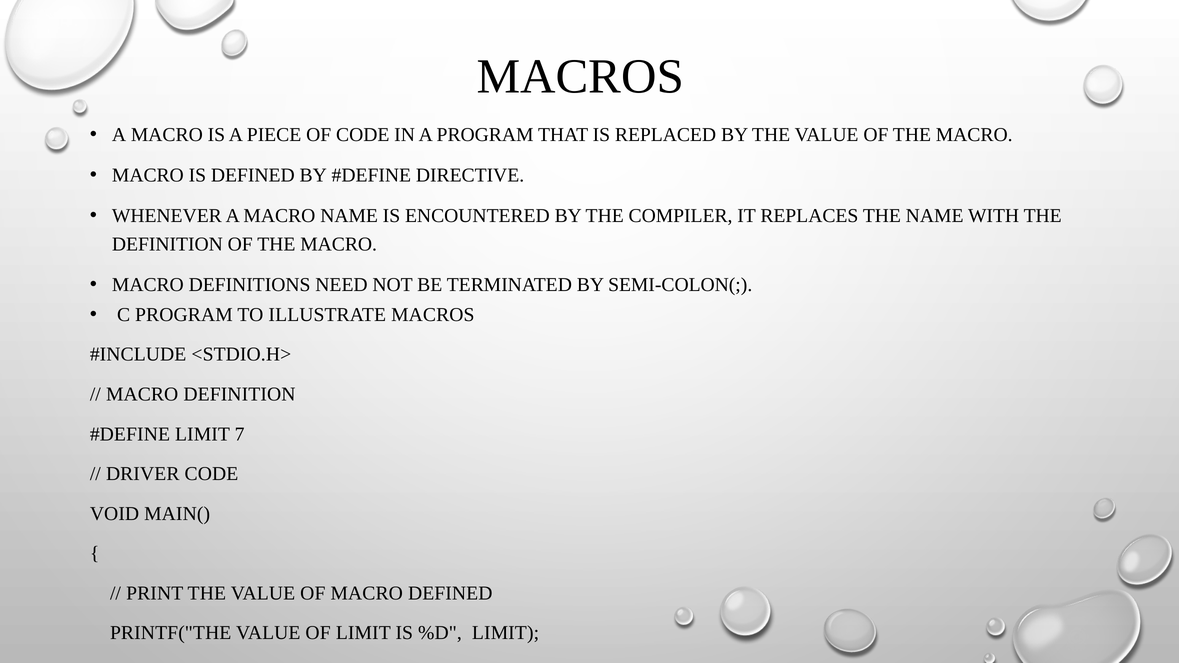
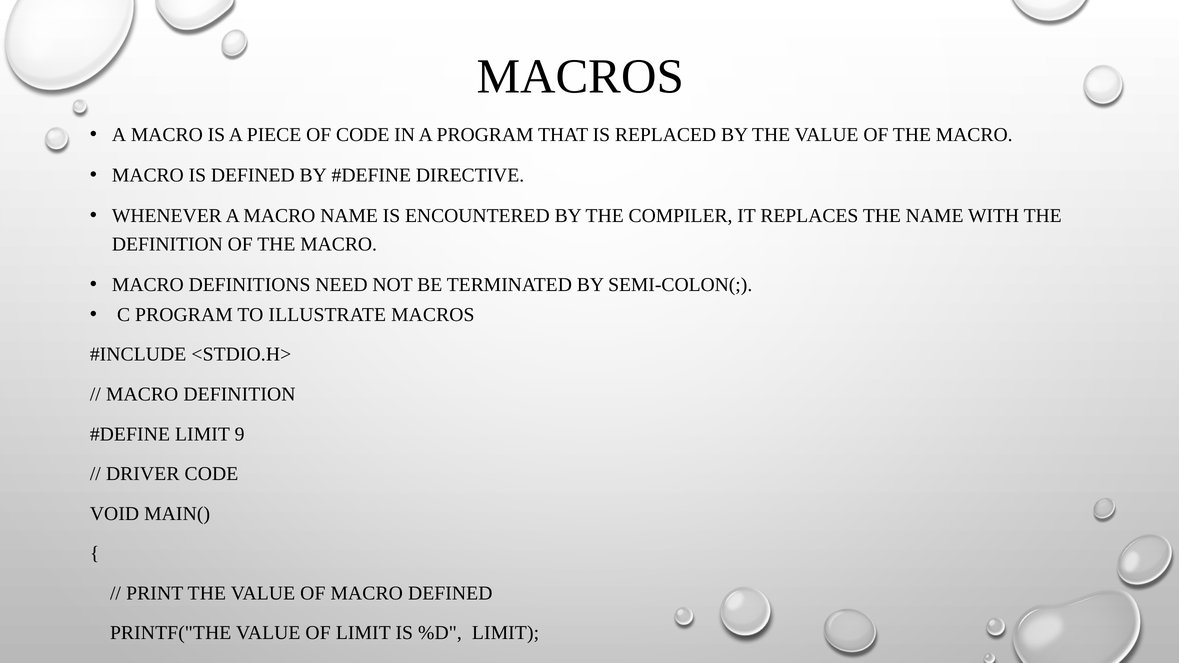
7: 7 -> 9
